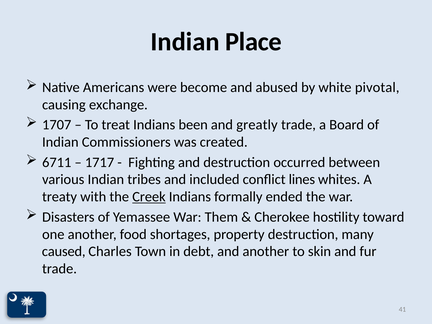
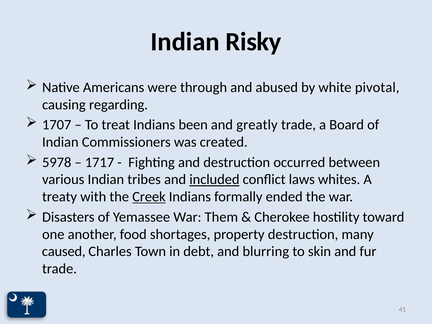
Place: Place -> Risky
become: become -> through
exchange: exchange -> regarding
6711: 6711 -> 5978
included underline: none -> present
lines: lines -> laws
and another: another -> blurring
